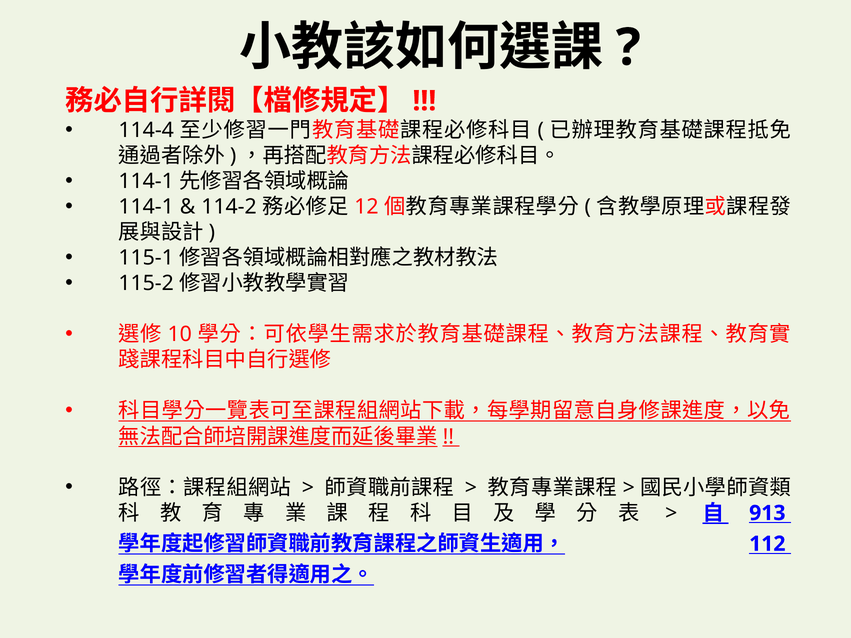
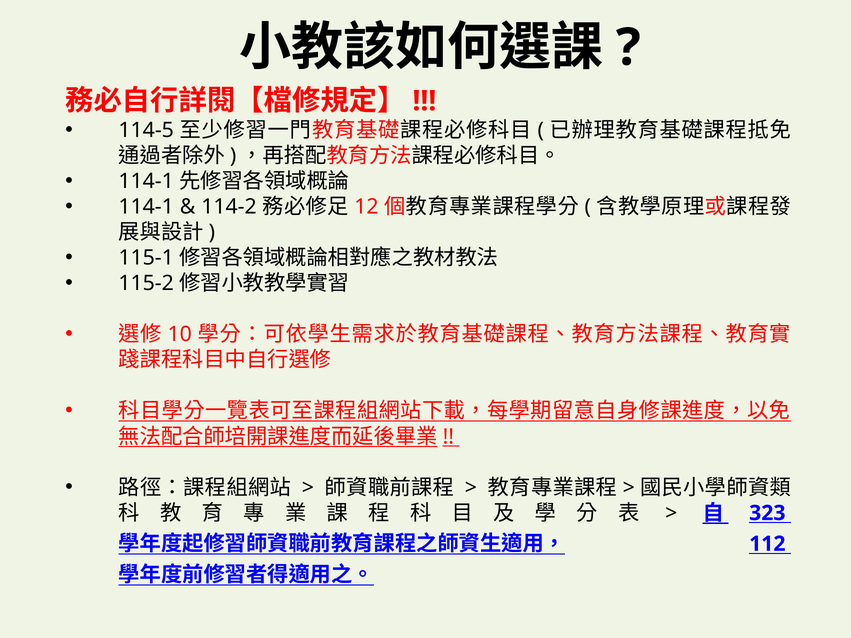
114-4: 114-4 -> 114-5
913: 913 -> 323
